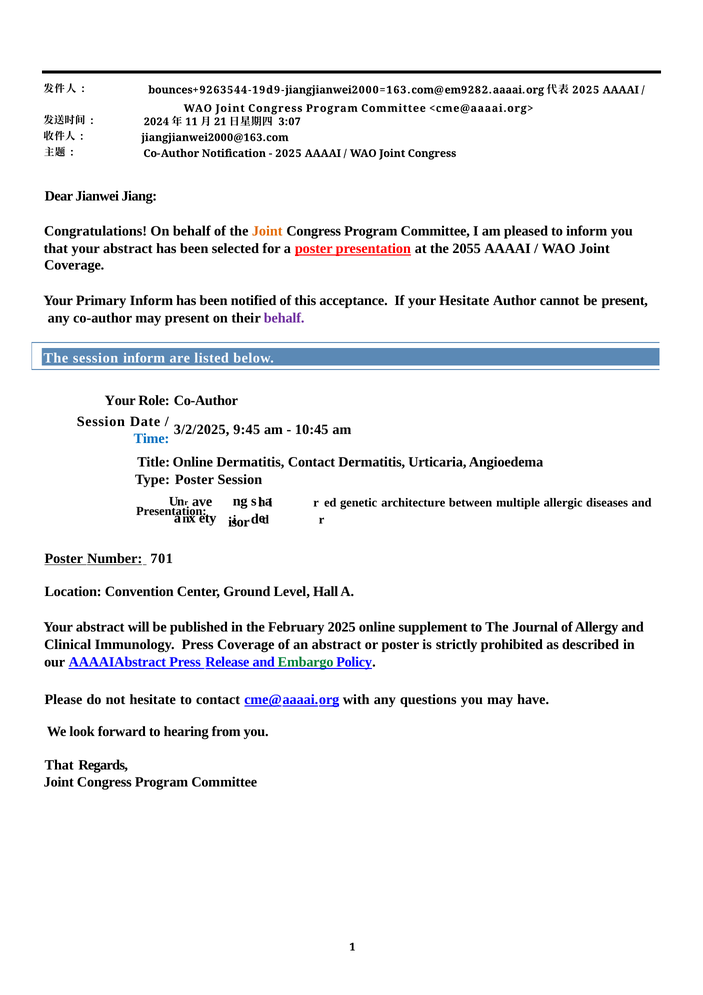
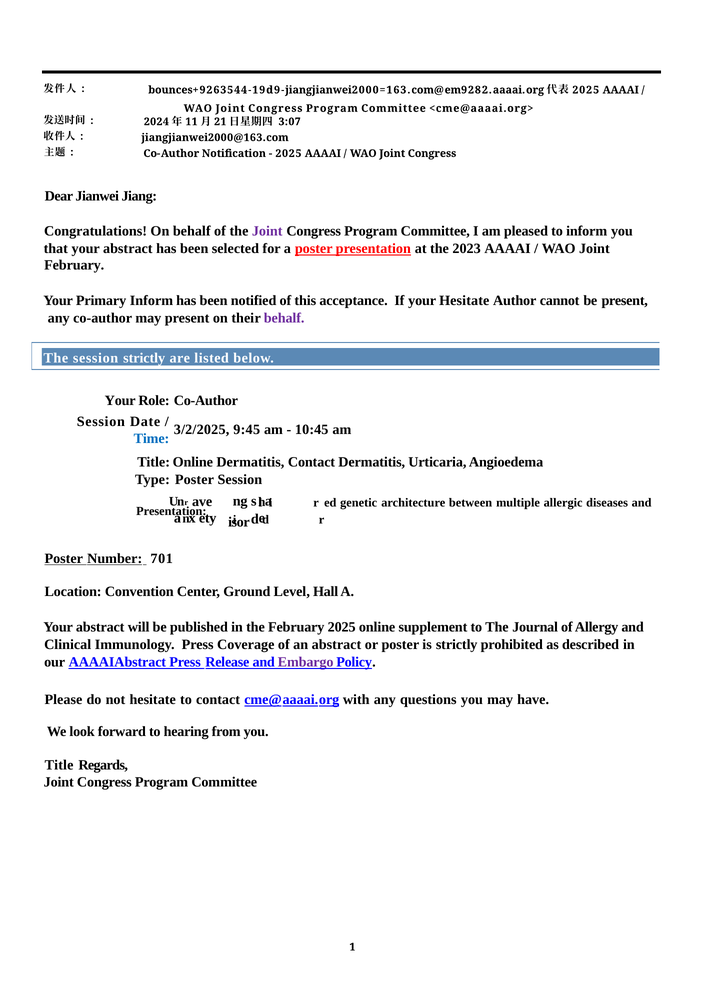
Joint at (267, 231) colour: orange -> purple
2055: 2055 -> 2023
Coverage at (74, 265): Coverage -> February
session inform: inform -> strictly
Embargo colour: green -> purple
That at (59, 764): That -> Title
